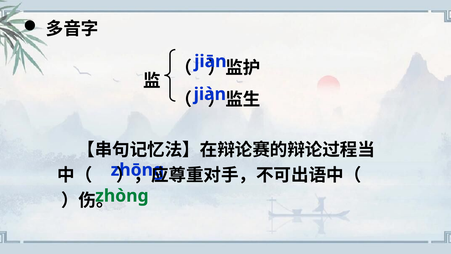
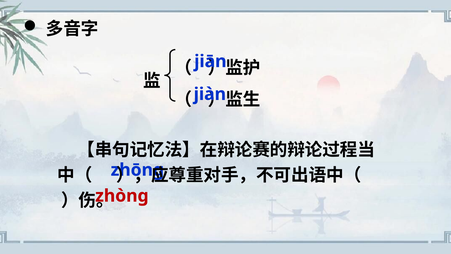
zhònɡ colour: green -> red
